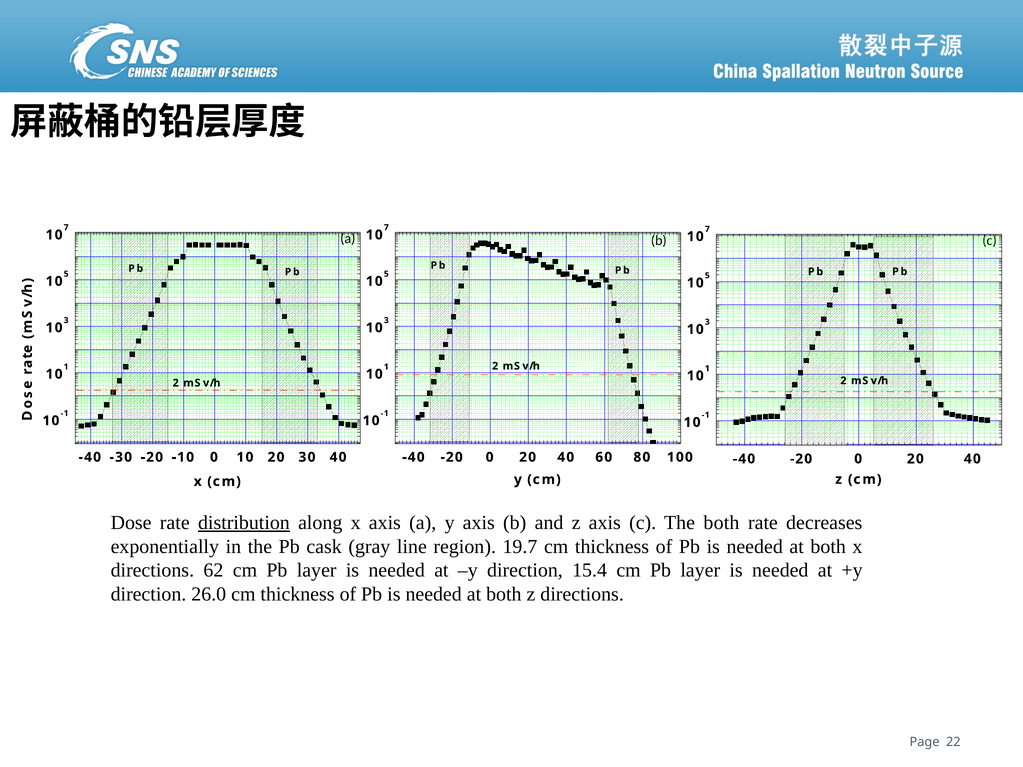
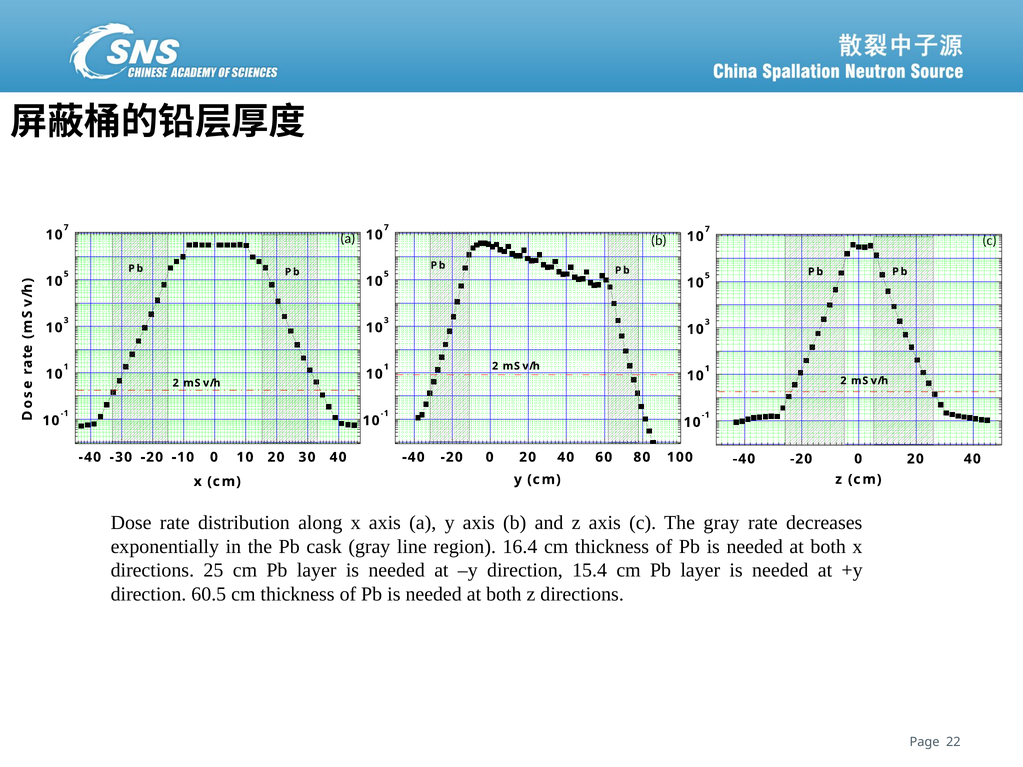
distribution underline: present -> none
The both: both -> gray
19.7: 19.7 -> 16.4
62: 62 -> 25
26.0: 26.0 -> 60.5
